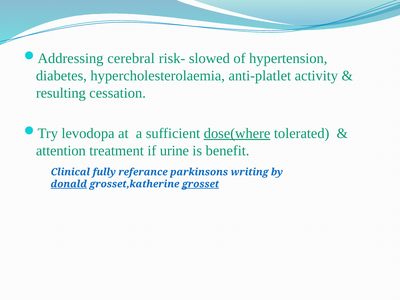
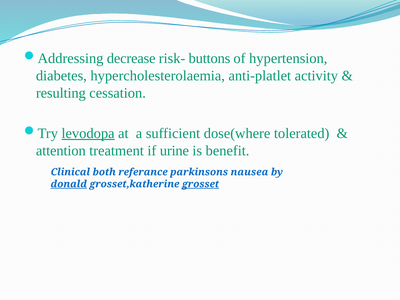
cerebral: cerebral -> decrease
slowed: slowed -> buttons
levodopa underline: none -> present
dose(where underline: present -> none
fully: fully -> both
writing: writing -> nausea
